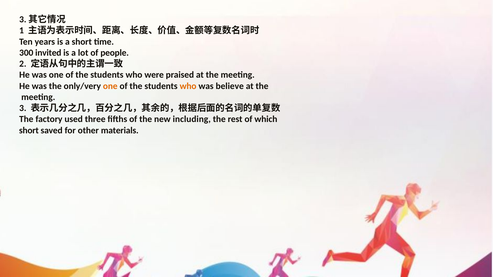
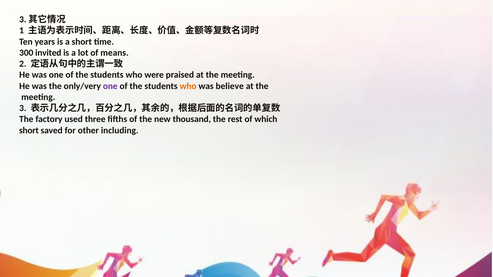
people: people -> means
one at (110, 86) colour: orange -> purple
including: including -> thousand
materials: materials -> including
